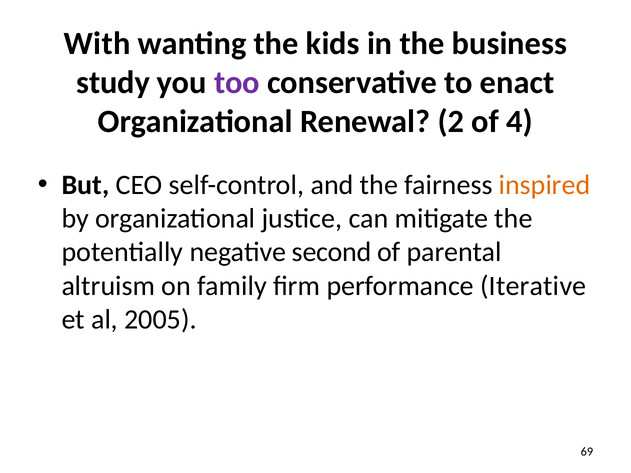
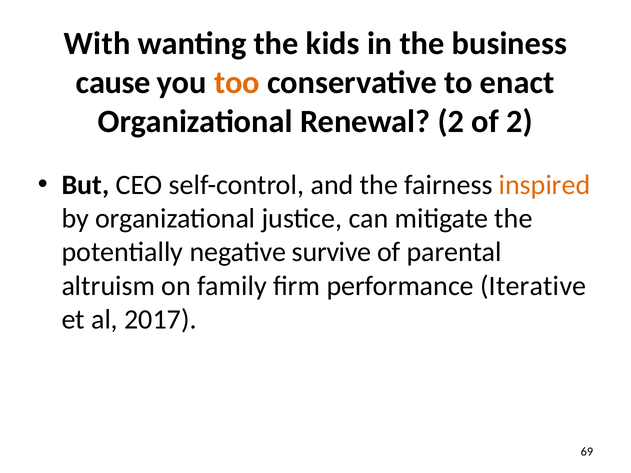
study: study -> cause
too colour: purple -> orange
of 4: 4 -> 2
second: second -> survive
2005: 2005 -> 2017
